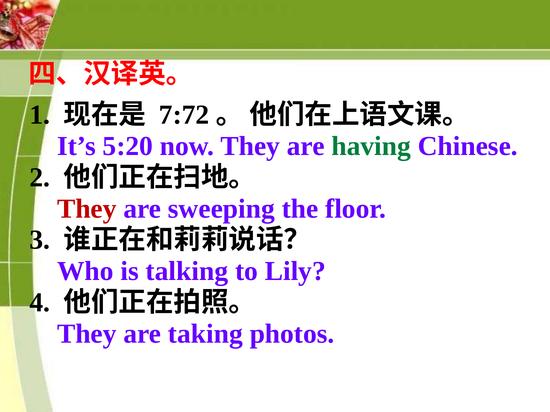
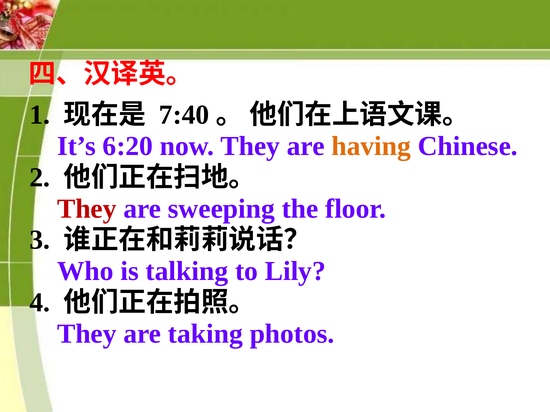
7:72: 7:72 -> 7:40
5:20: 5:20 -> 6:20
having colour: green -> orange
